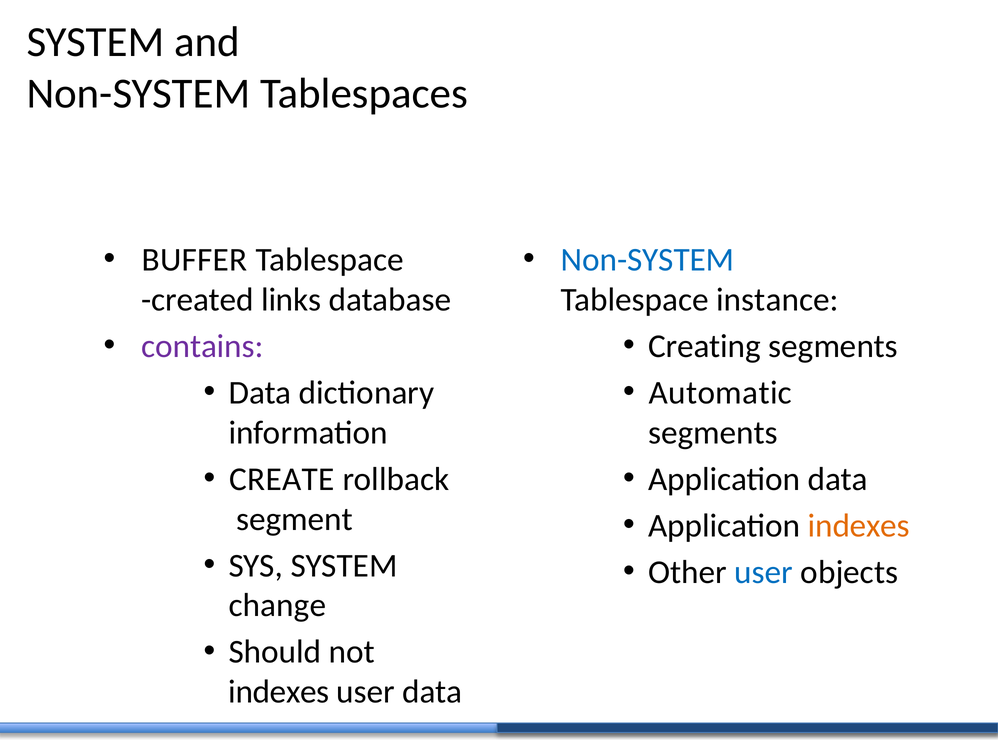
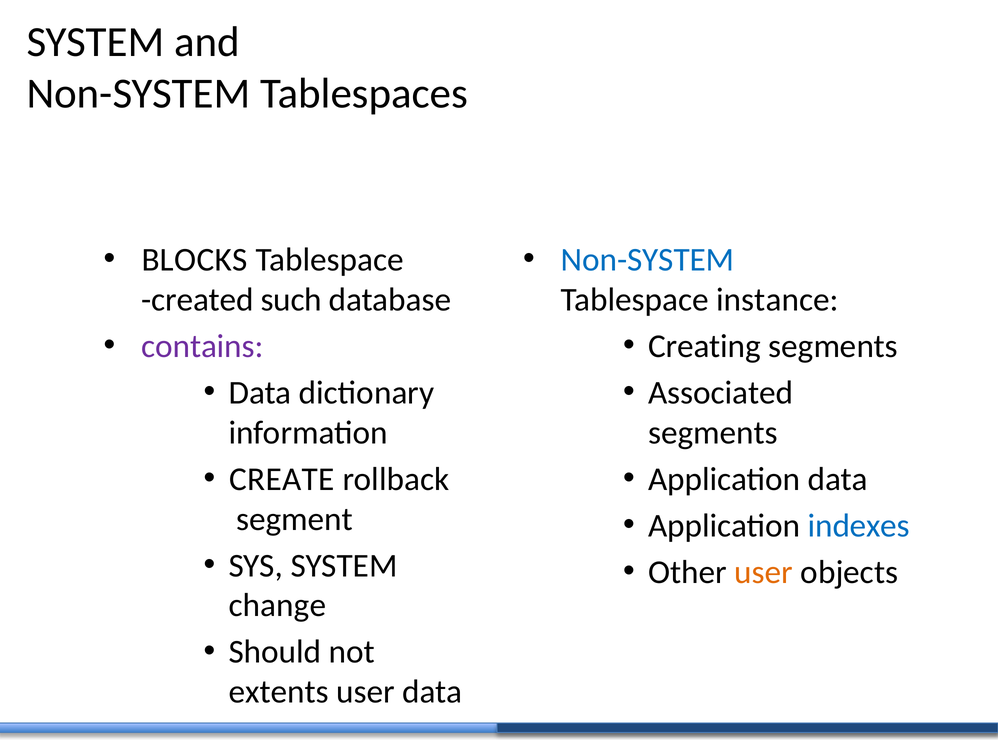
BUFFER: BUFFER -> BLOCKS
links: links -> such
Automatic: Automatic -> Associated
indexes at (859, 526) colour: orange -> blue
user at (764, 573) colour: blue -> orange
indexes at (279, 692): indexes -> extents
